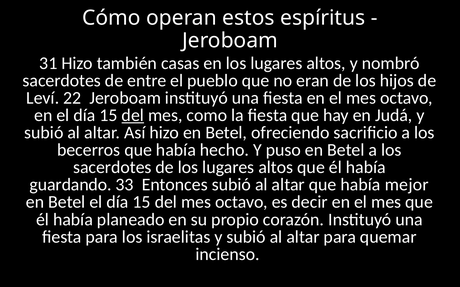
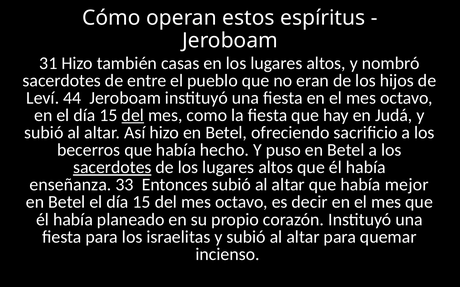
22: 22 -> 44
sacerdotes at (112, 168) underline: none -> present
guardando: guardando -> enseñanza
